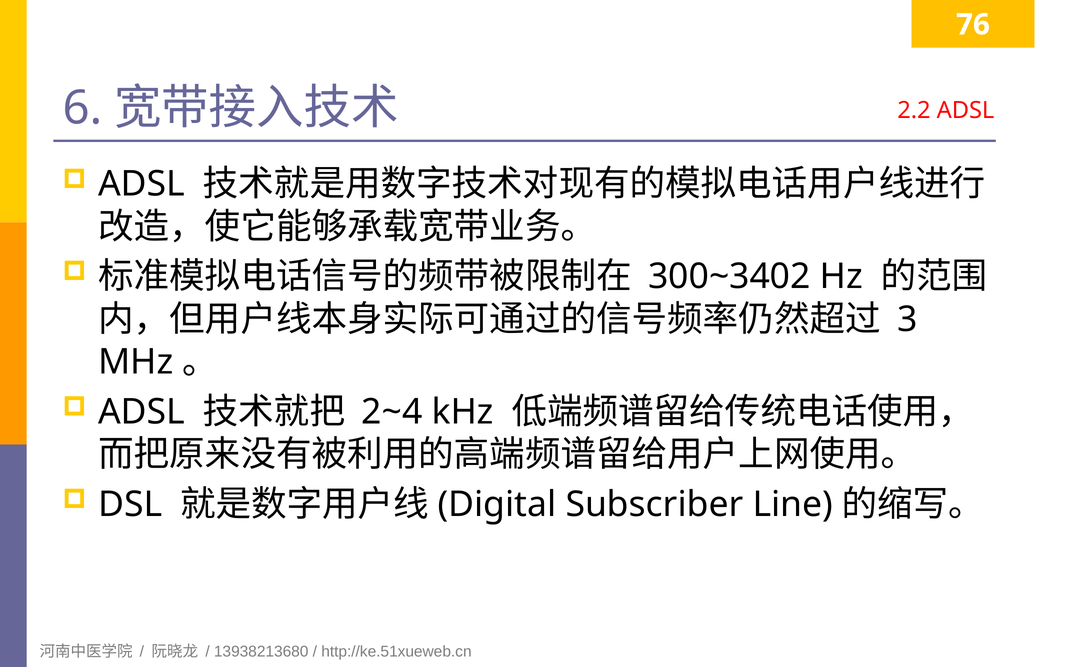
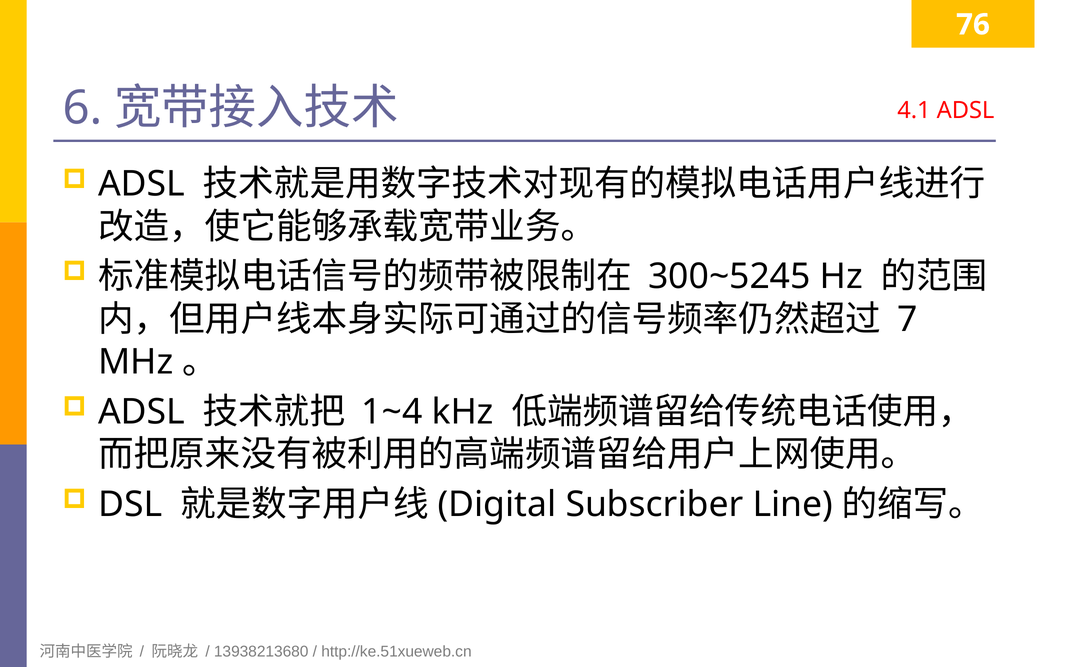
2.2: 2.2 -> 4.1
300~3402: 300~3402 -> 300~5245
3: 3 -> 7
2~4: 2~4 -> 1~4
